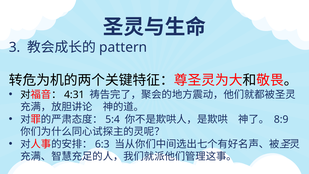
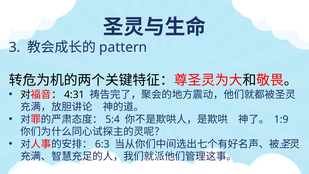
8:9: 8:9 -> 1:9
